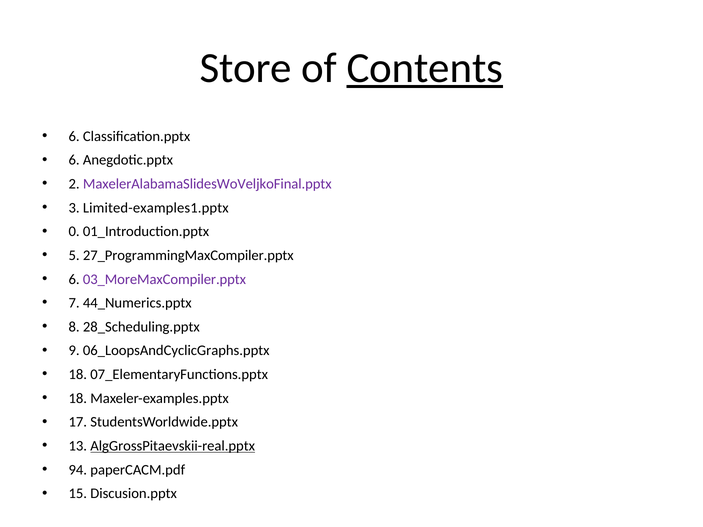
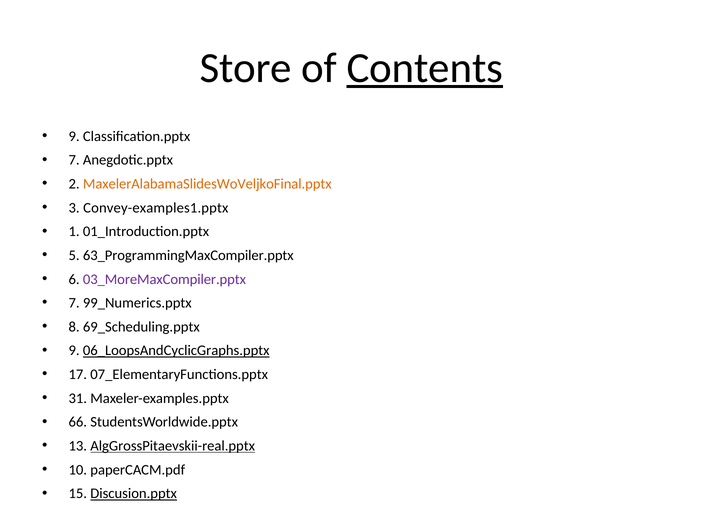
6 at (74, 136): 6 -> 9
6 at (74, 160): 6 -> 7
MaxelerAlabamaSlidesWoVeljkoFinal.pptx colour: purple -> orange
Limited-examples1.pptx: Limited-examples1.pptx -> Convey-examples1.pptx
0: 0 -> 1
27_ProgrammingMaxCompiler.pptx: 27_ProgrammingMaxCompiler.pptx -> 63_ProgrammingMaxCompiler.pptx
44_Numerics.pptx: 44_Numerics.pptx -> 99_Numerics.pptx
28_Scheduling.pptx: 28_Scheduling.pptx -> 69_Scheduling.pptx
06_LoopsAndCyclicGraphs.pptx underline: none -> present
18 at (78, 375): 18 -> 17
18 at (78, 398): 18 -> 31
17: 17 -> 66
94: 94 -> 10
Discusion.pptx underline: none -> present
